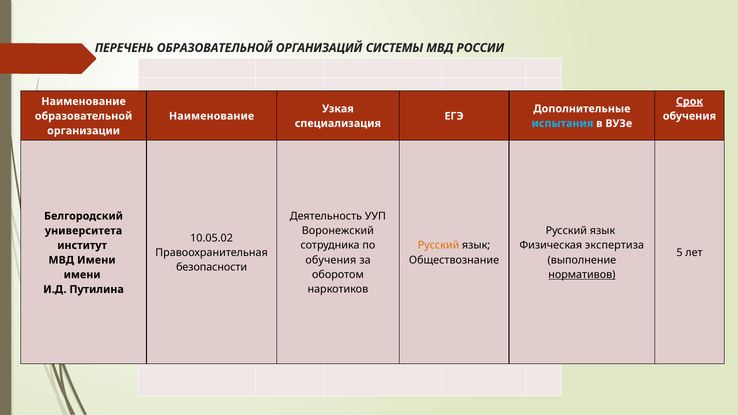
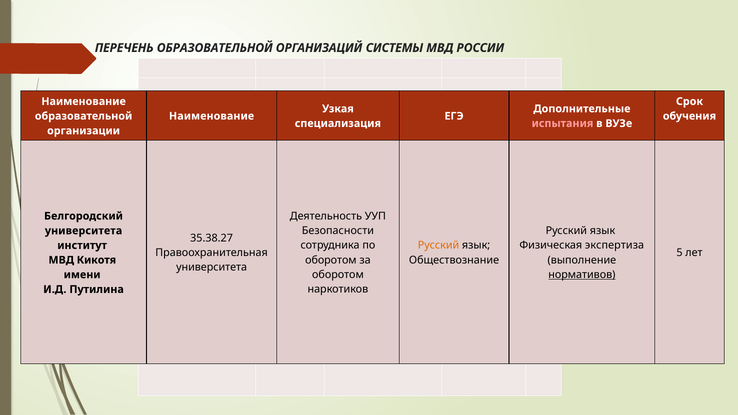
Срок underline: present -> none
испытания colour: light blue -> pink
Воронежский: Воронежский -> Безопасности
10.05.02: 10.05.02 -> 35.38.27
обучения at (331, 260): обучения -> оборотом
МВД Имени: Имени -> Кикотя
безопасности at (212, 267): безопасности -> университета
